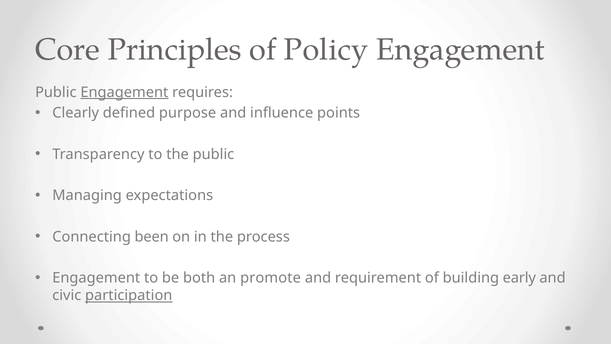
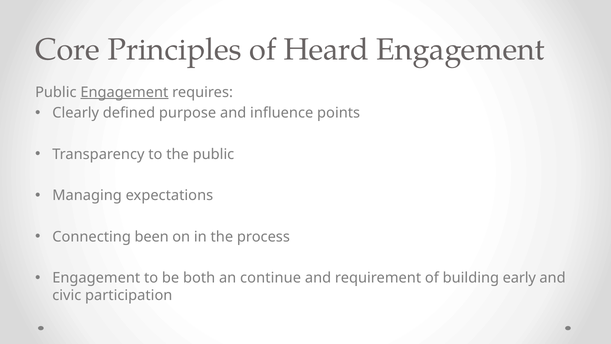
Policy: Policy -> Heard
promote: promote -> continue
participation underline: present -> none
